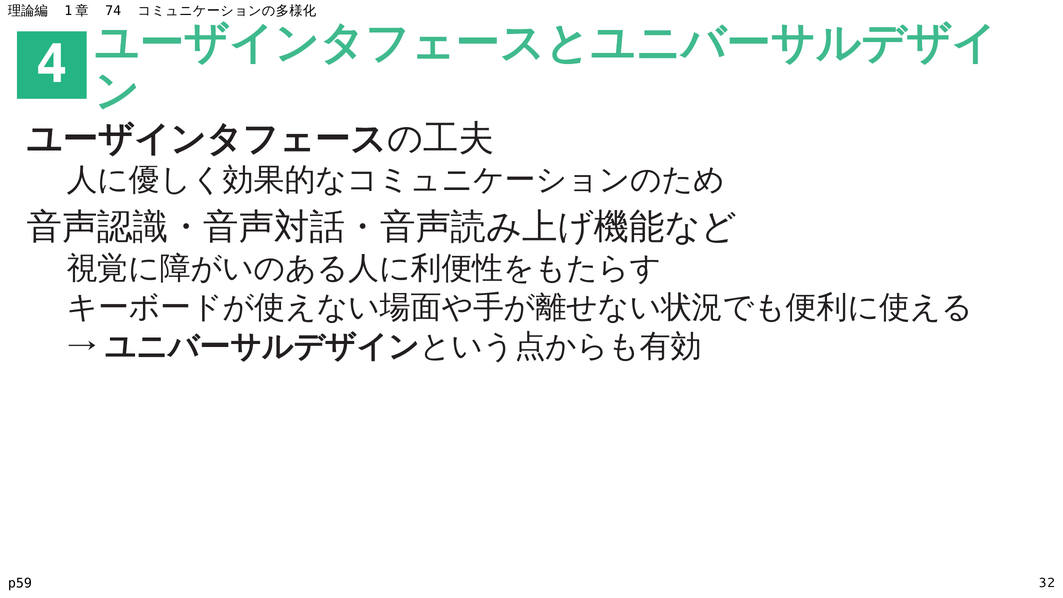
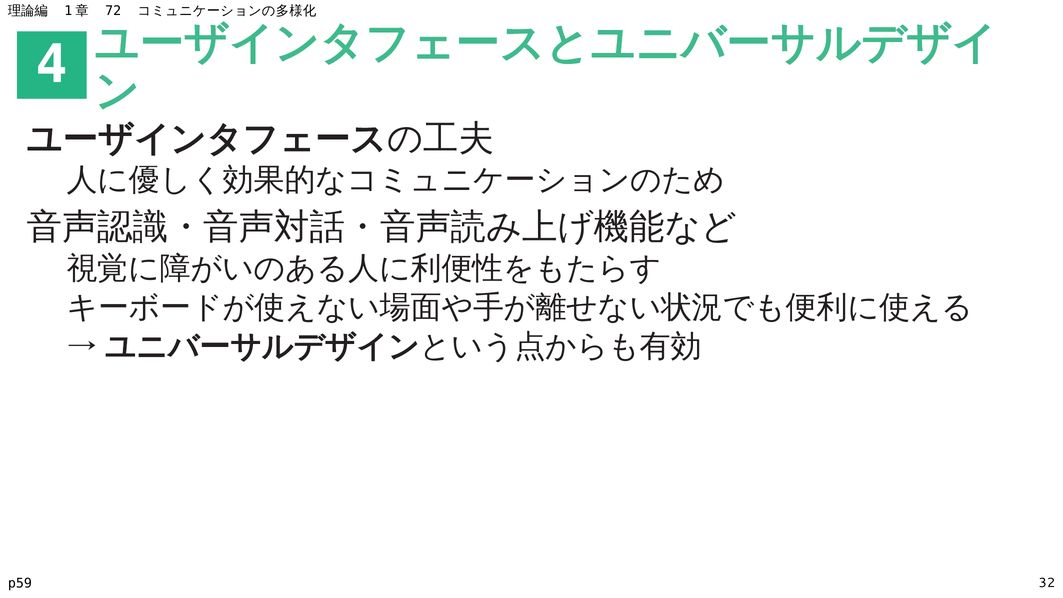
74: 74 -> 72
